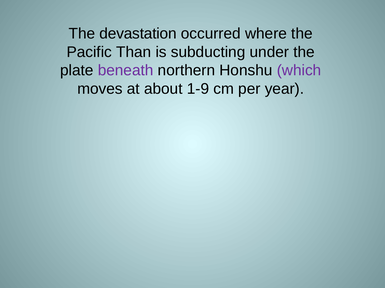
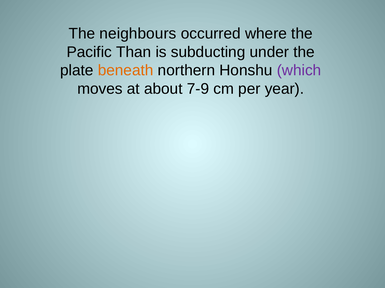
devastation: devastation -> neighbours
beneath colour: purple -> orange
1-9: 1-9 -> 7-9
